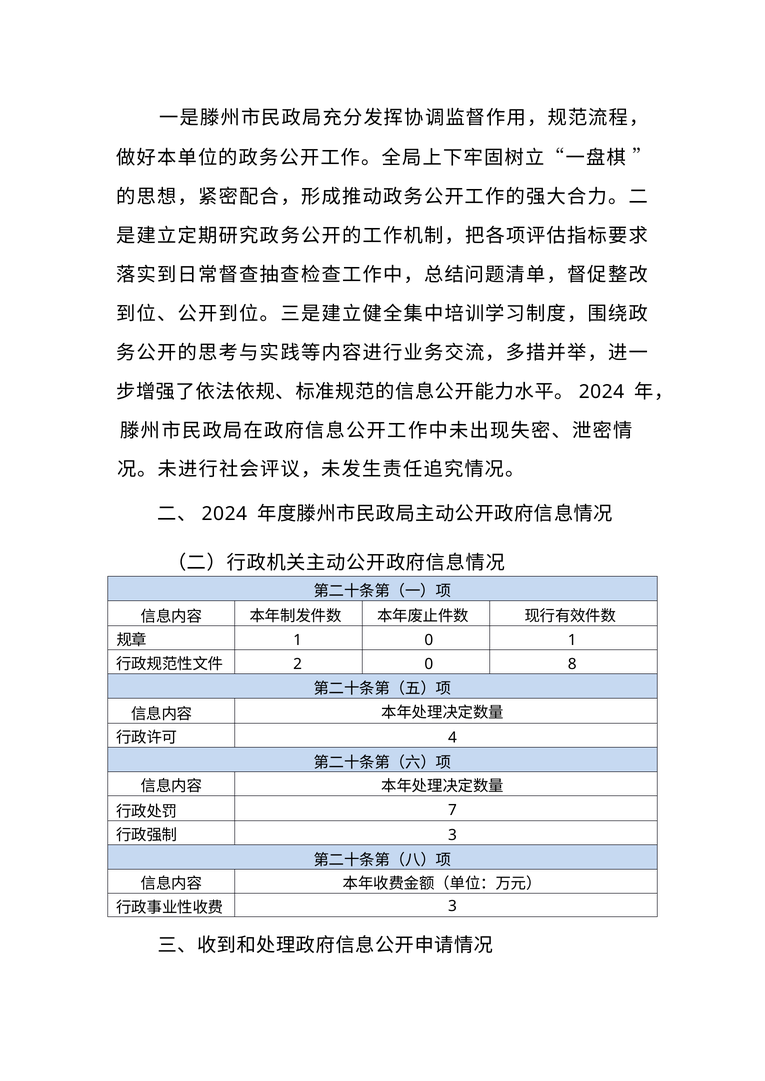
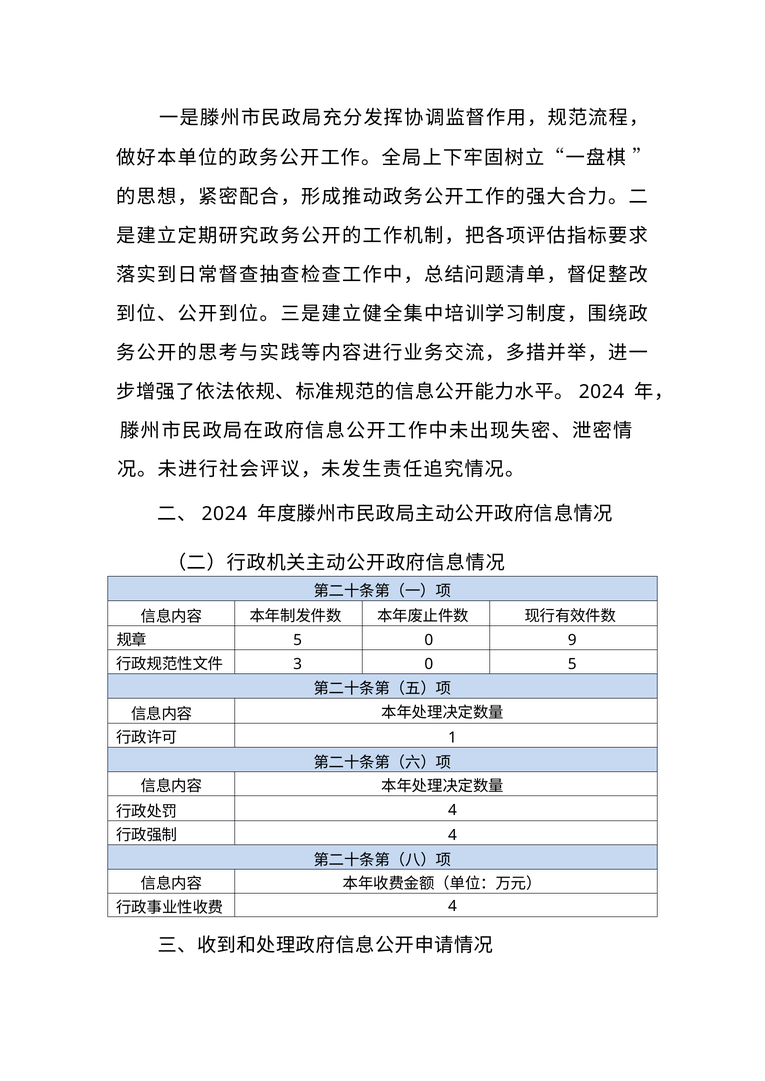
1 at (298, 640): 1 -> 5
0 1: 1 -> 9
2: 2 -> 3
0 8: 8 -> 5
4: 4 -> 1
7 at (452, 811): 7 -> 4
3 at (452, 836): 3 -> 4
3 at (452, 907): 3 -> 4
